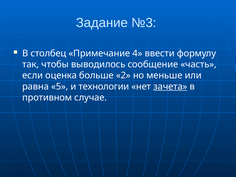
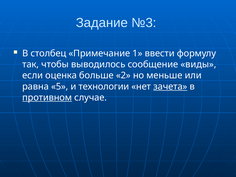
4: 4 -> 1
часть: часть -> виды
противном underline: none -> present
